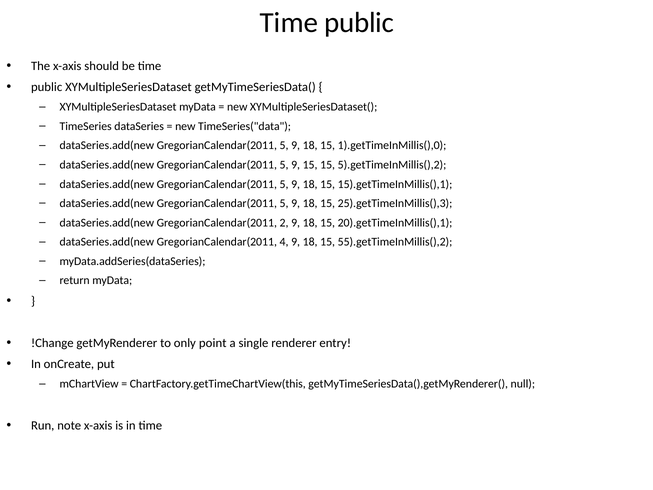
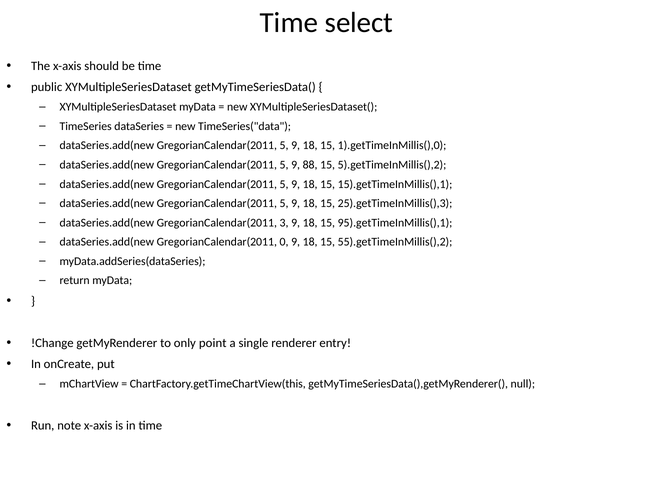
Time public: public -> select
9 15: 15 -> 88
2: 2 -> 3
20).getTimeInMillis(),1: 20).getTimeInMillis(),1 -> 95).getTimeInMillis(),1
4: 4 -> 0
